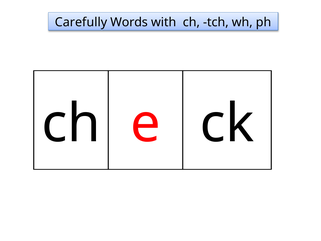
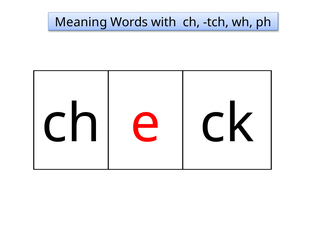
Carefully: Carefully -> Meaning
